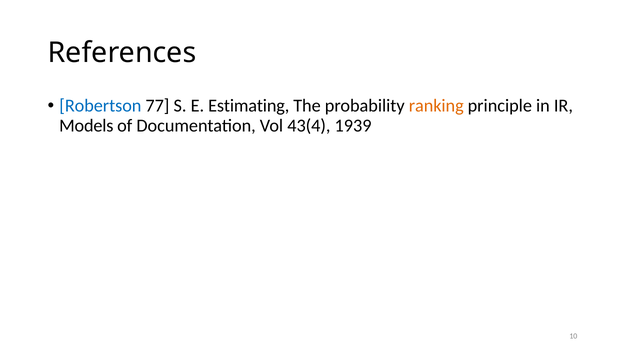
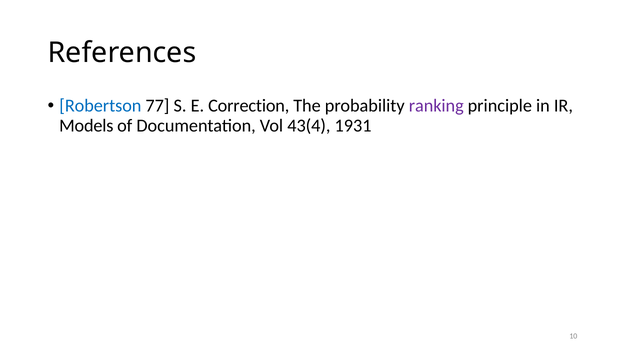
Estimating: Estimating -> Correction
ranking colour: orange -> purple
1939: 1939 -> 1931
